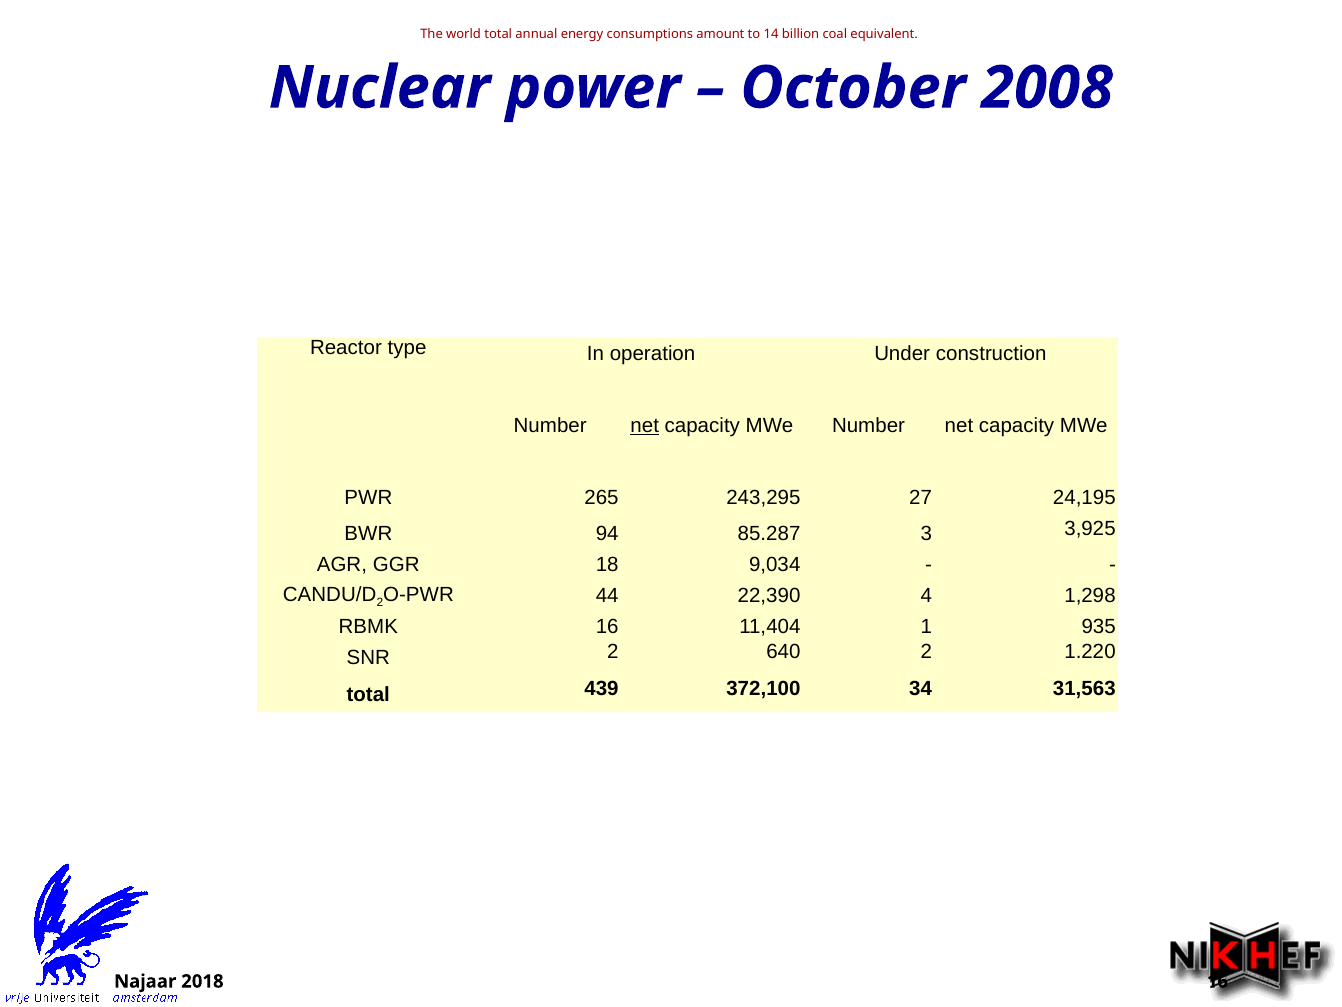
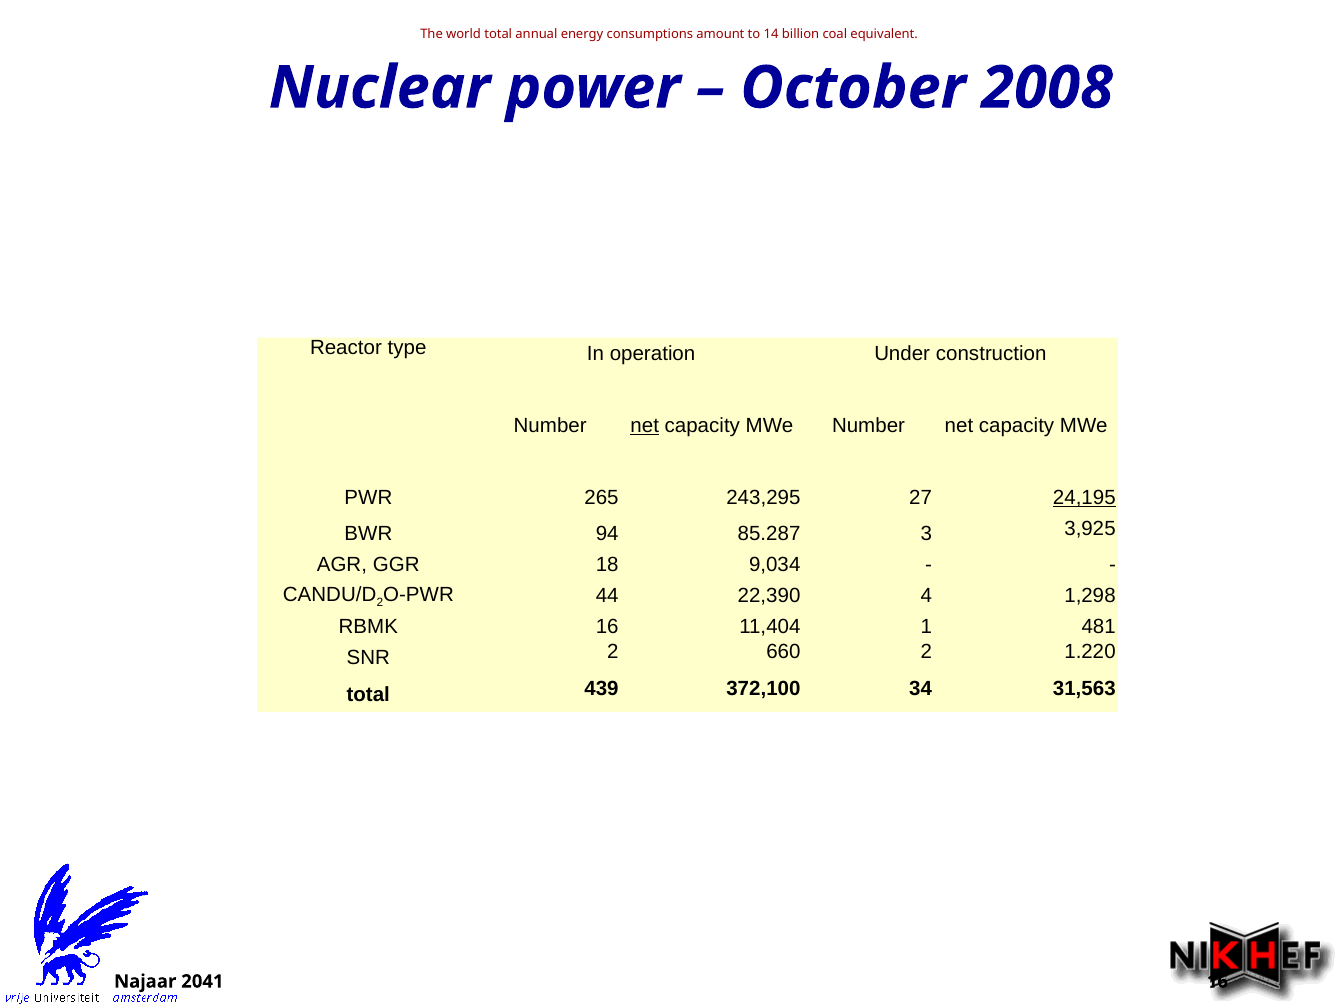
24,195 underline: none -> present
935: 935 -> 481
640: 640 -> 660
2018: 2018 -> 2041
